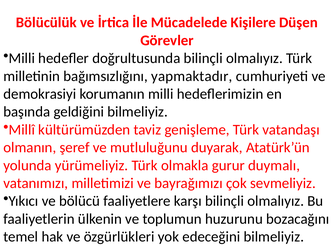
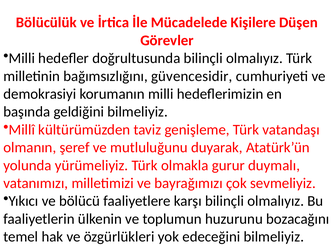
yapmaktadır: yapmaktadır -> güvencesidir
